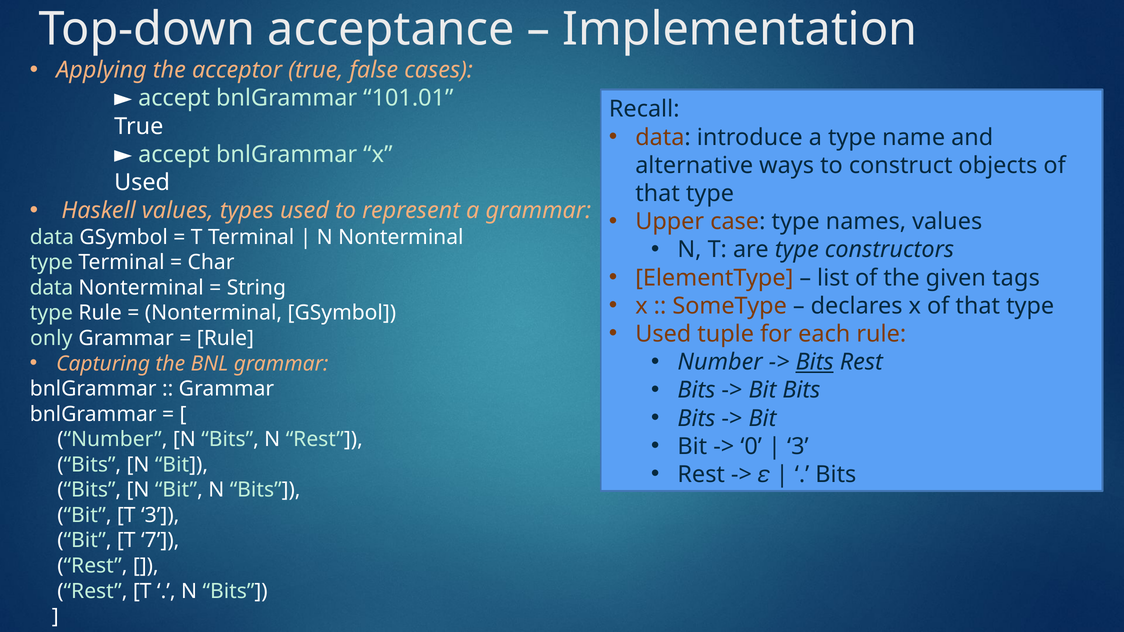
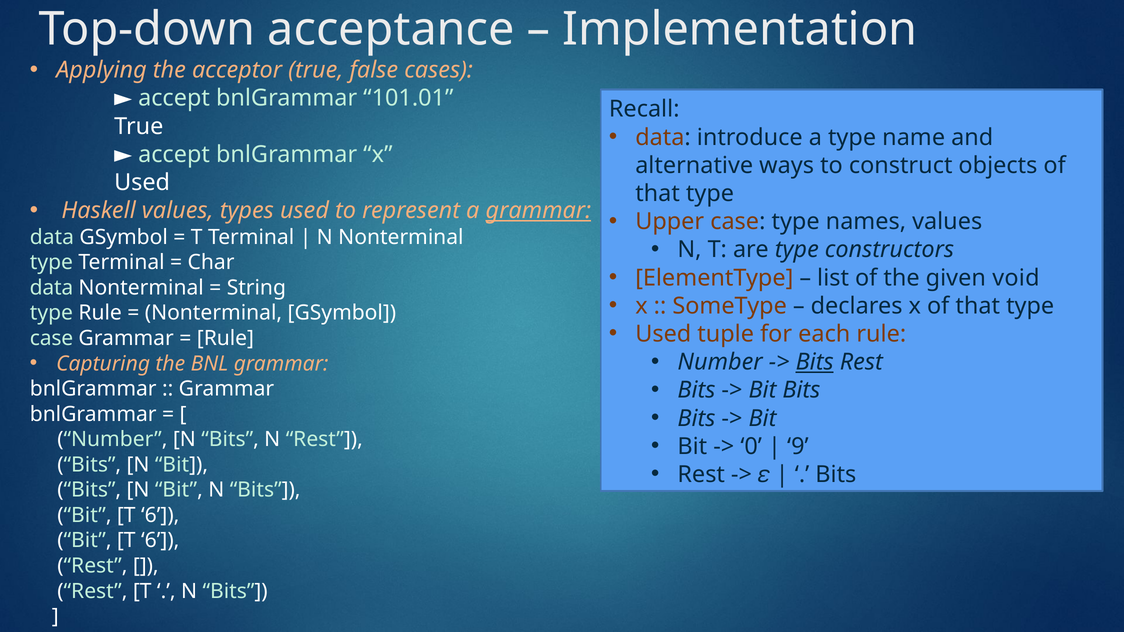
grammar at (538, 211) underline: none -> present
tags: tags -> void
only at (51, 338): only -> case
3 at (798, 447): 3 -> 9
3 at (160, 515): 3 -> 6
7 at (160, 541): 7 -> 6
